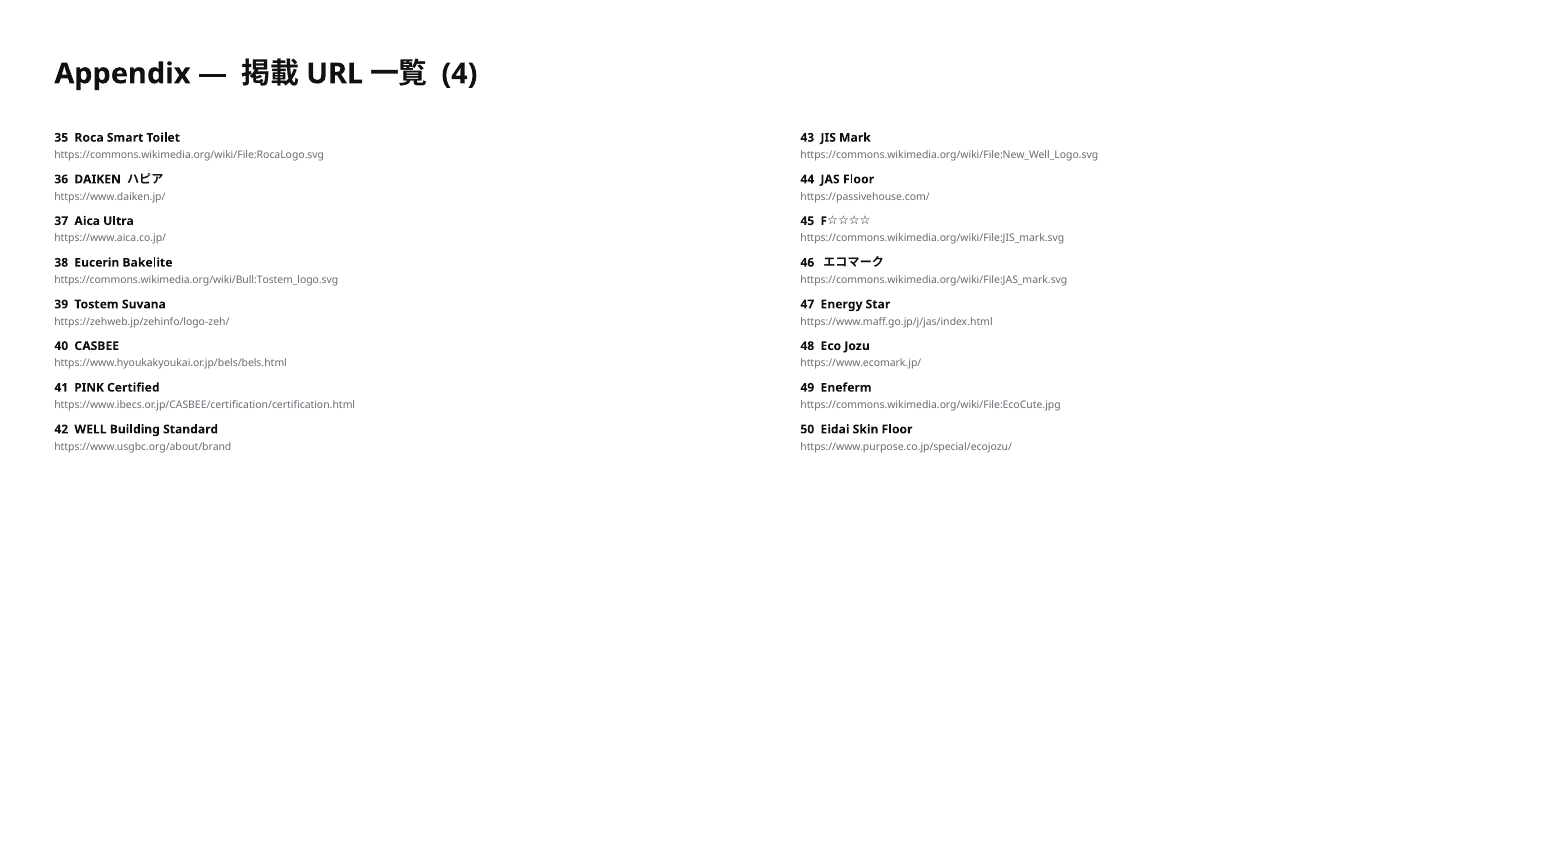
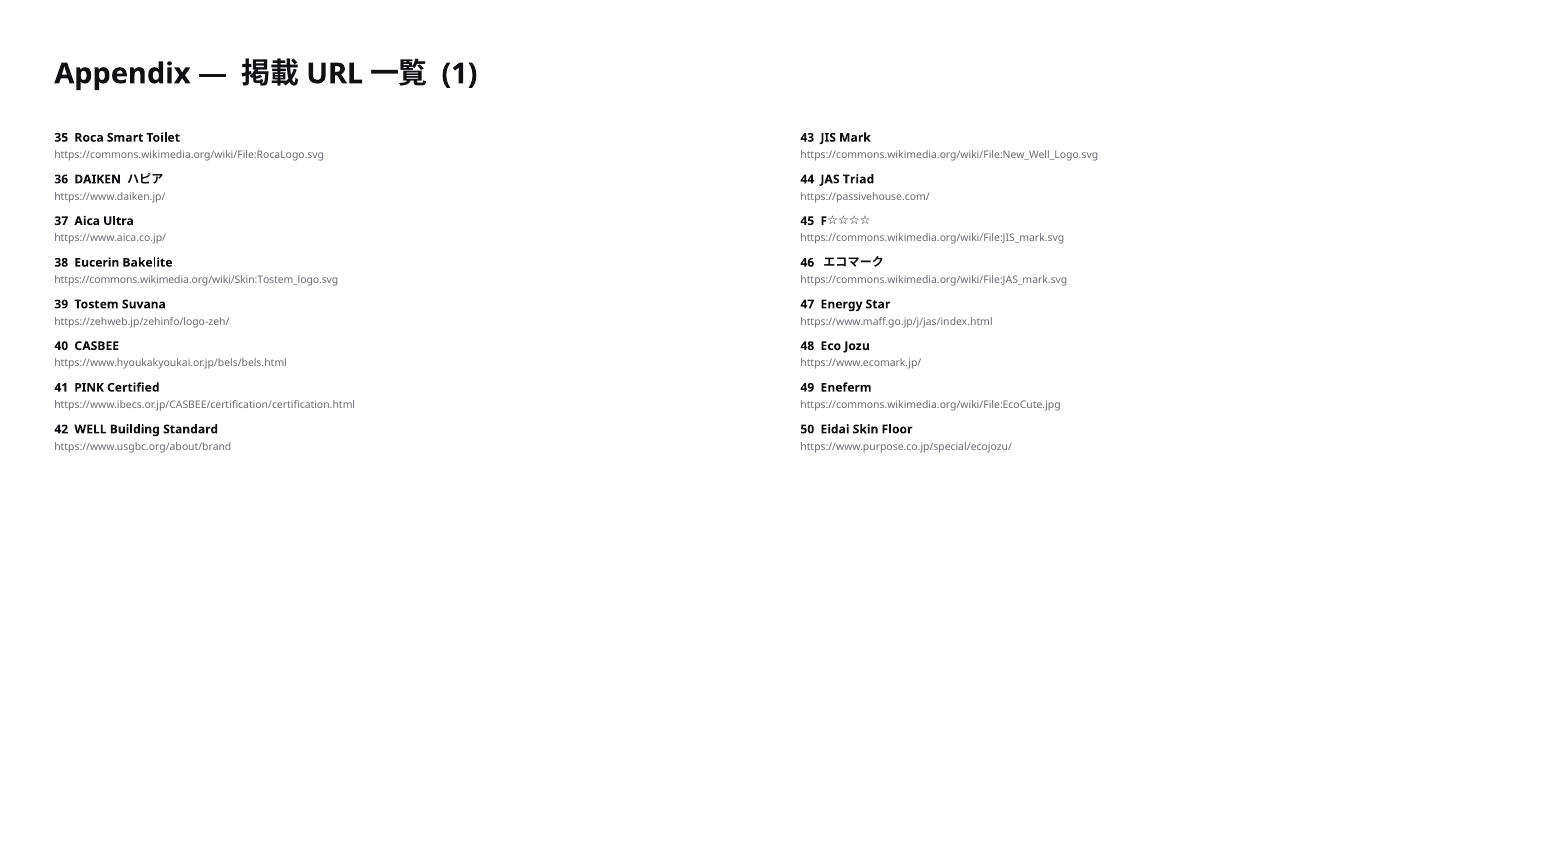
4: 4 -> 1
JAS Floor: Floor -> Triad
https://commons.wikimedia.org/wiki/Bull:Tostem_logo.svg: https://commons.wikimedia.org/wiki/Bull:Tostem_logo.svg -> https://commons.wikimedia.org/wiki/Skin:Tostem_logo.svg
